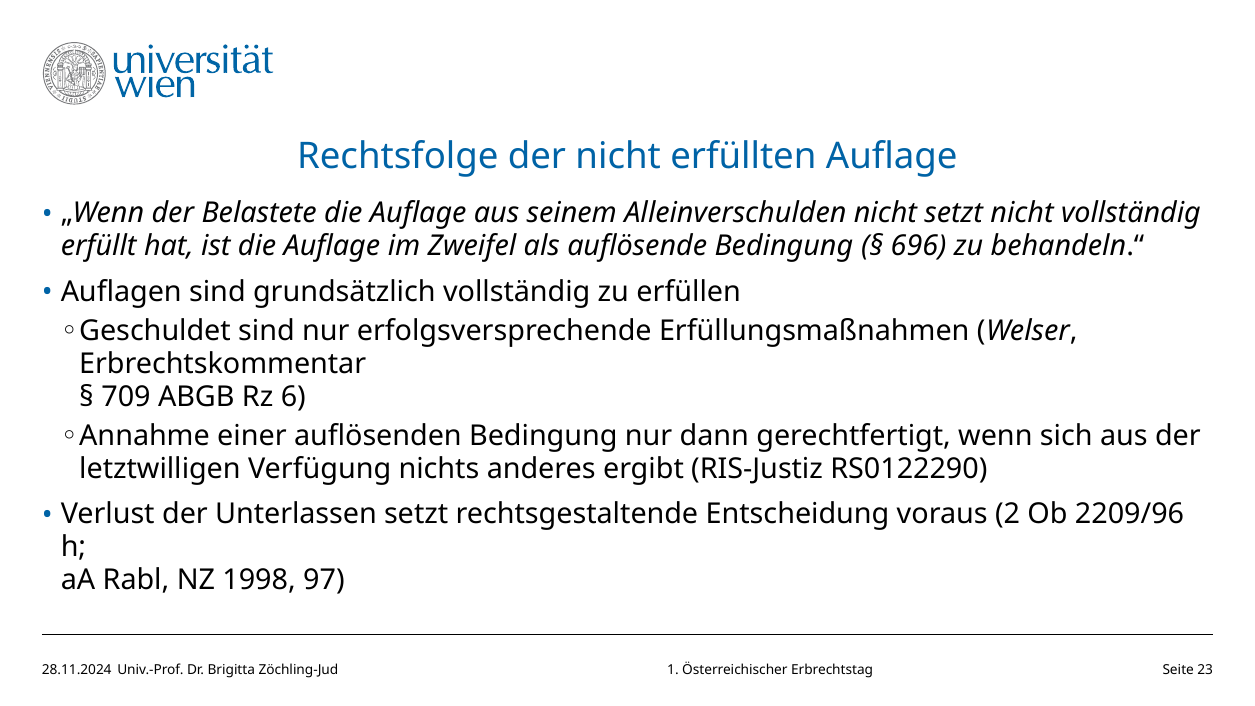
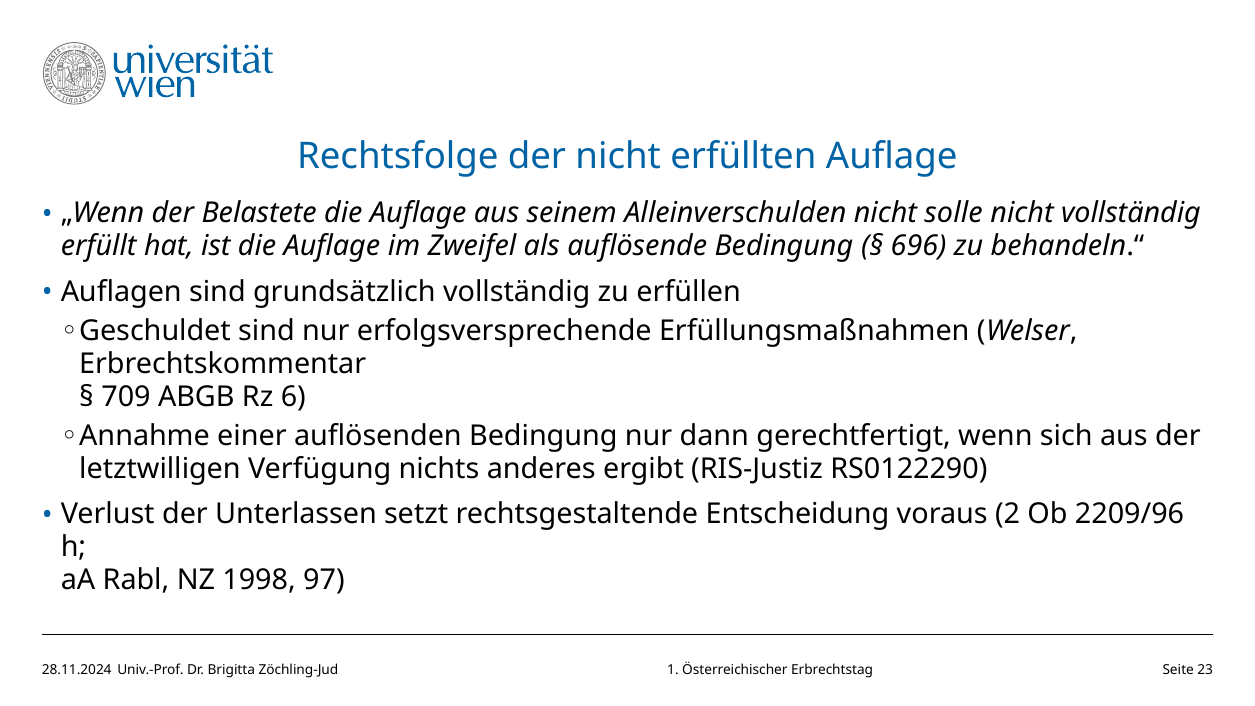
nicht setzt: setzt -> solle
